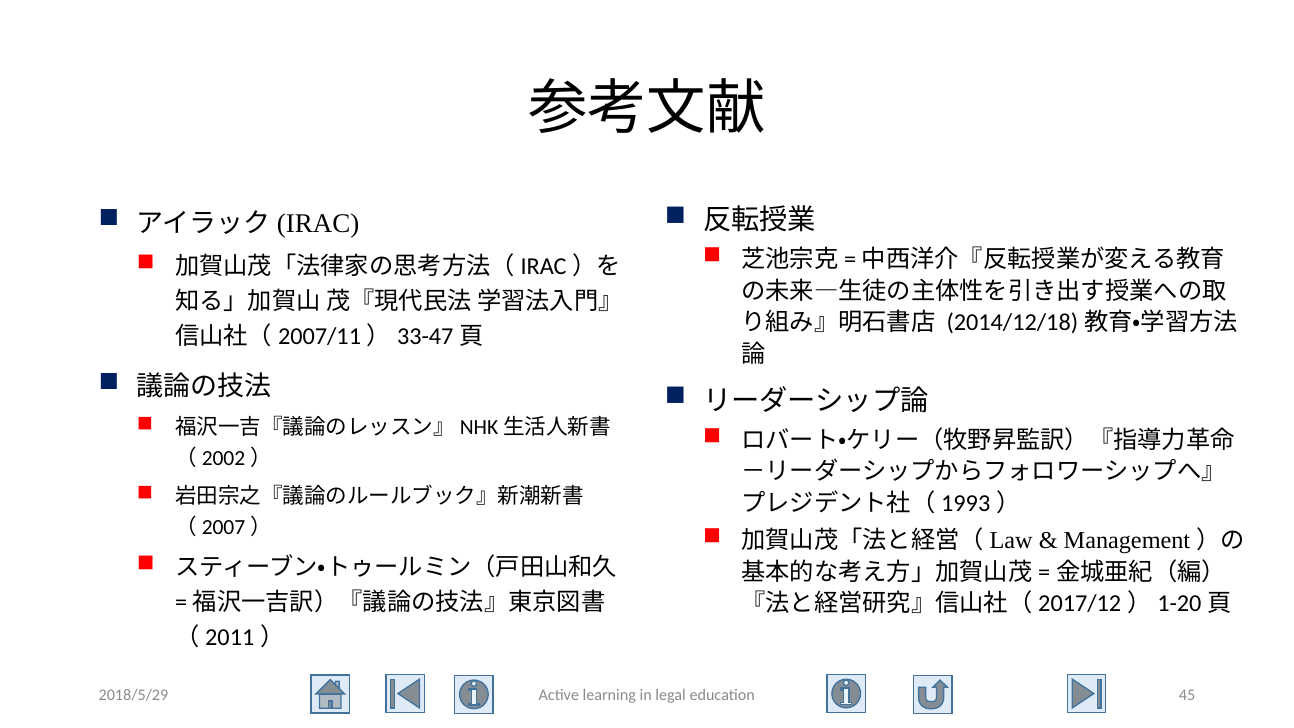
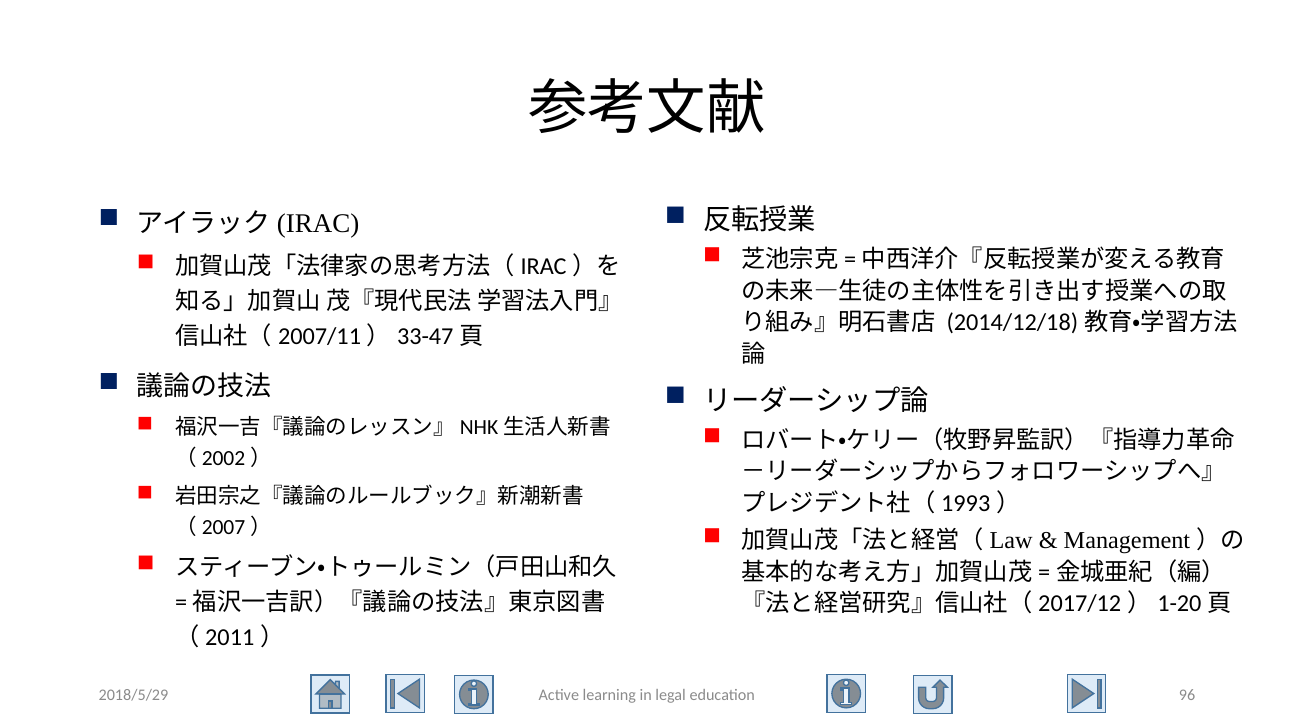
45: 45 -> 96
